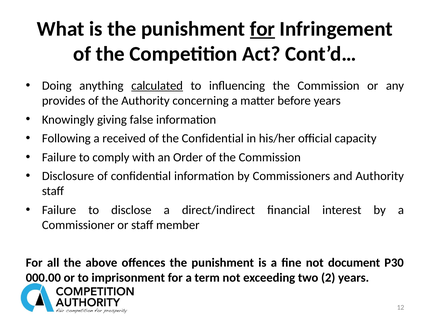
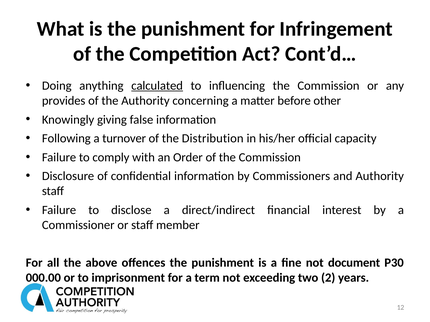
for at (262, 29) underline: present -> none
before years: years -> other
received: received -> turnover
the Confidential: Confidential -> Distribution
